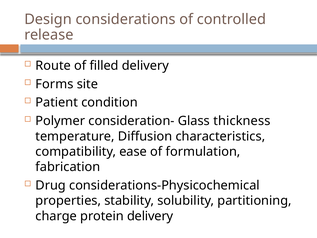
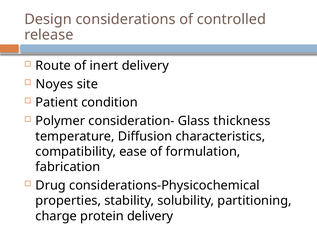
filled: filled -> inert
Forms: Forms -> Noyes
